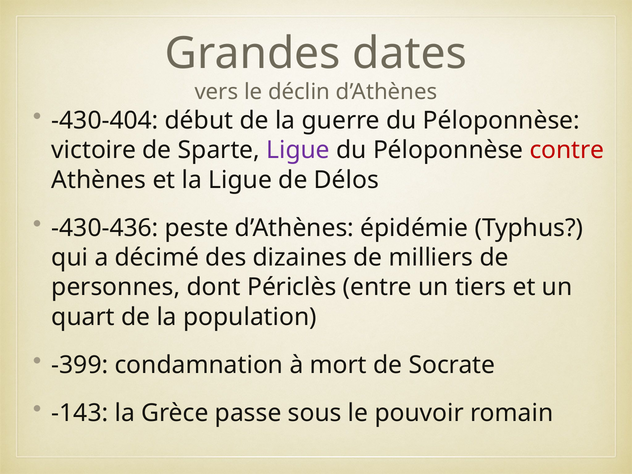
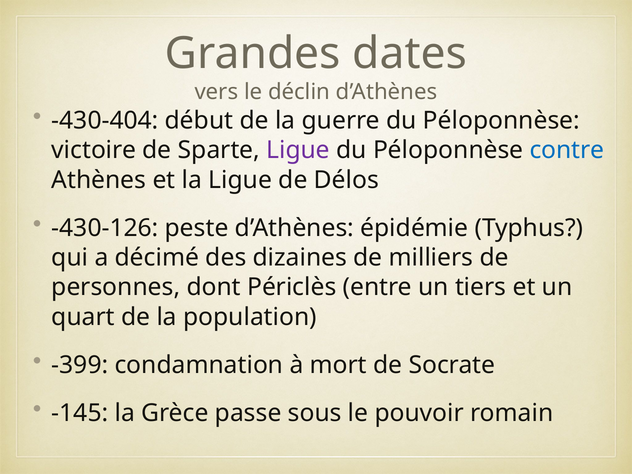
contre colour: red -> blue
-430-436: -430-436 -> -430-126
-143: -143 -> -145
